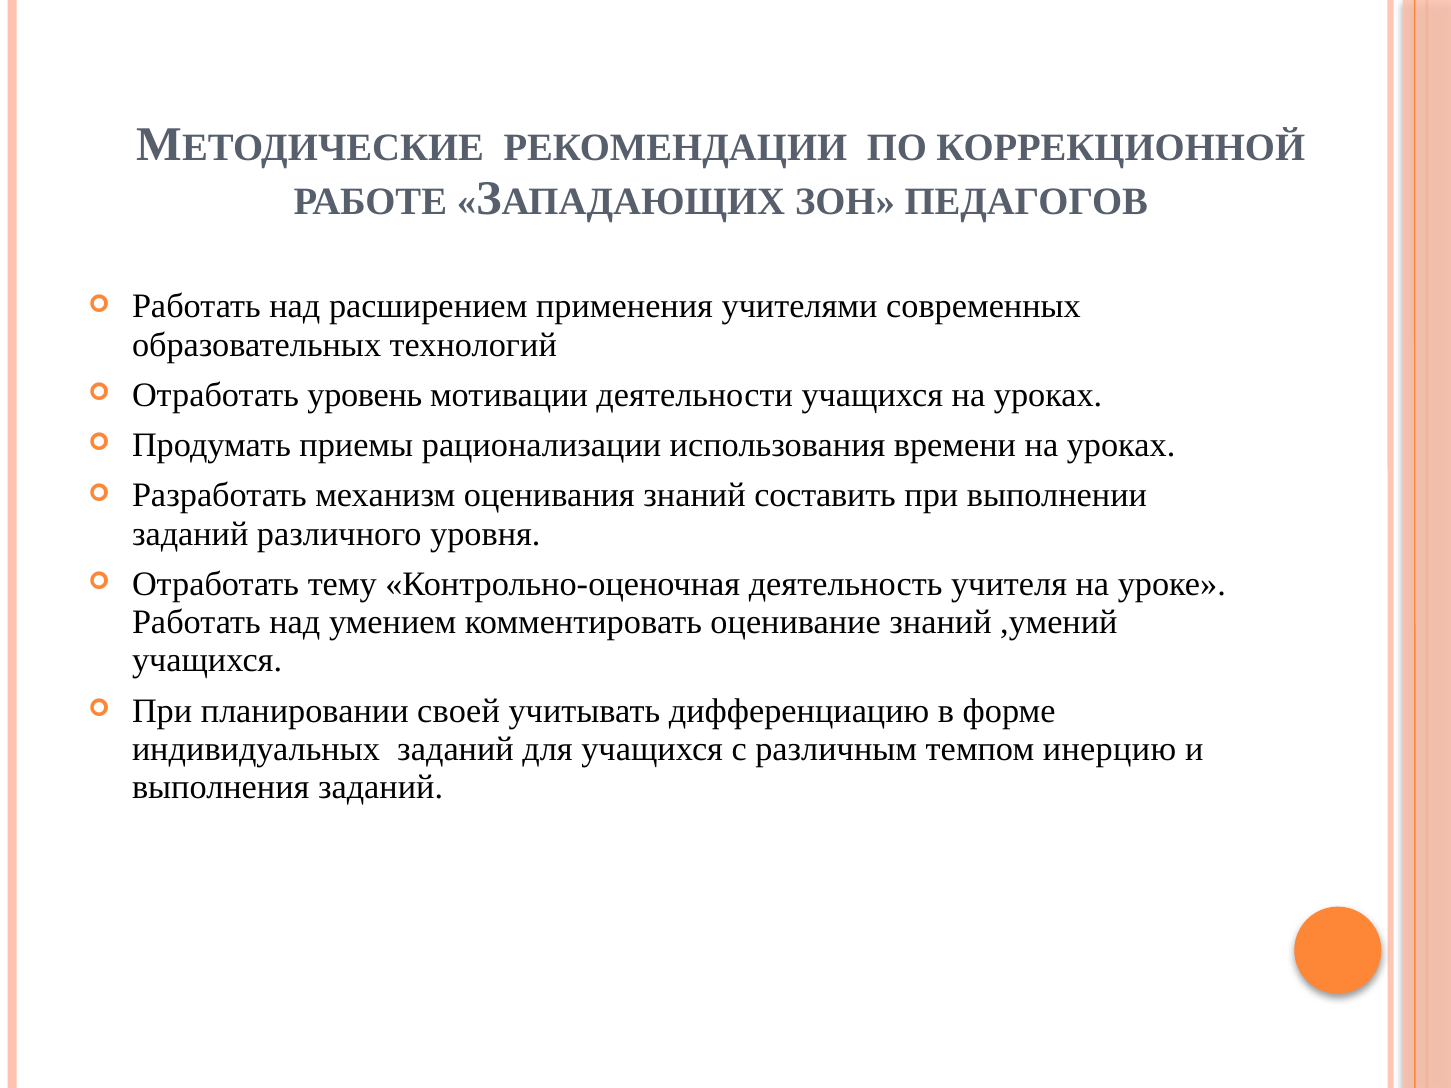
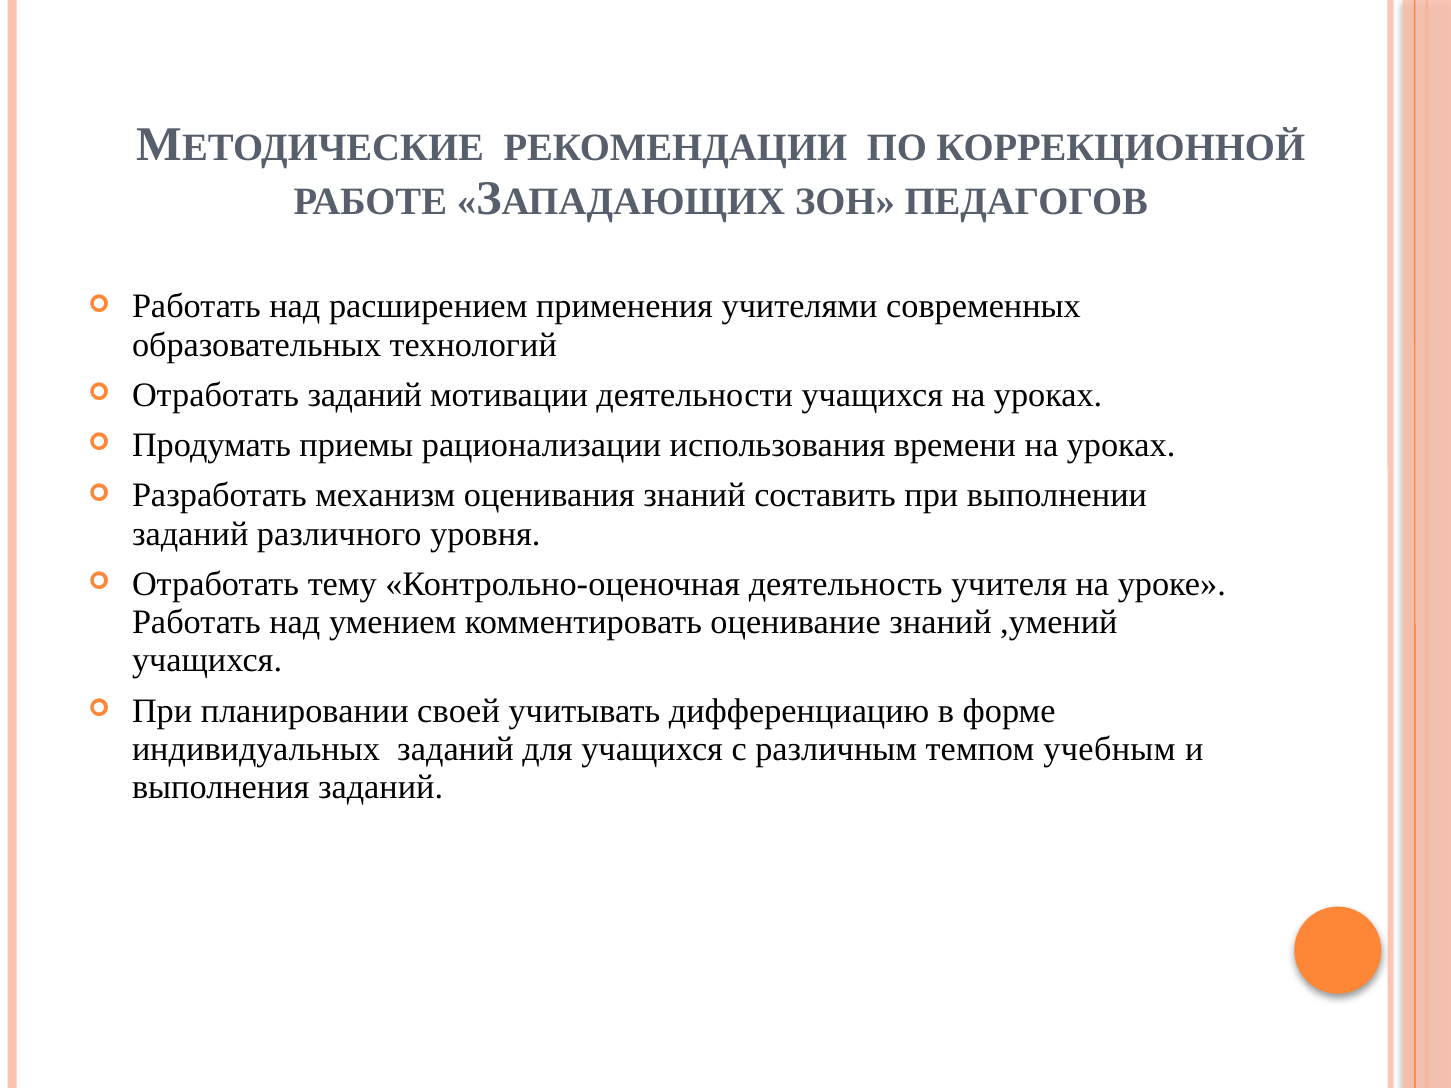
Отработать уровень: уровень -> заданий
инерцию: инерцию -> учебным
